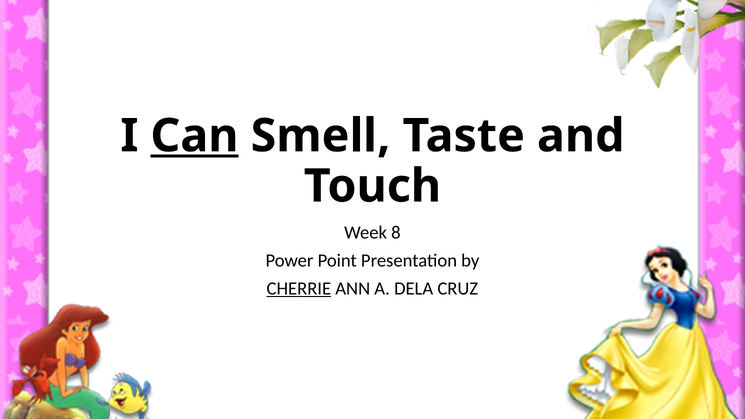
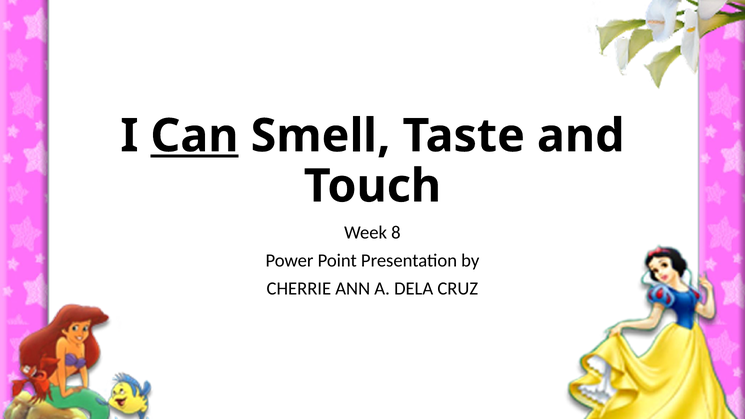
CHERRIE underline: present -> none
